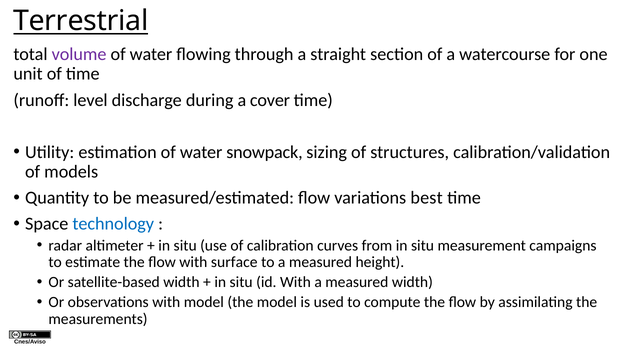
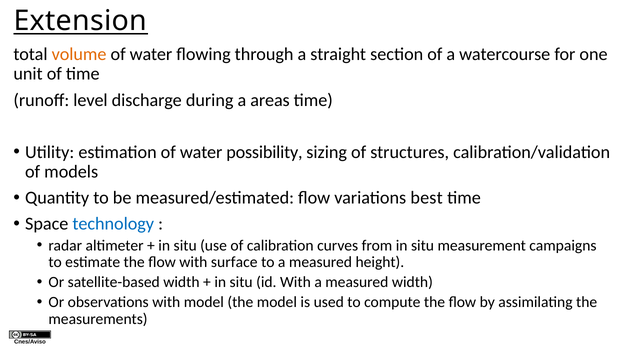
Terrestrial: Terrestrial -> Extension
volume colour: purple -> orange
cover: cover -> areas
snowpack: snowpack -> possibility
